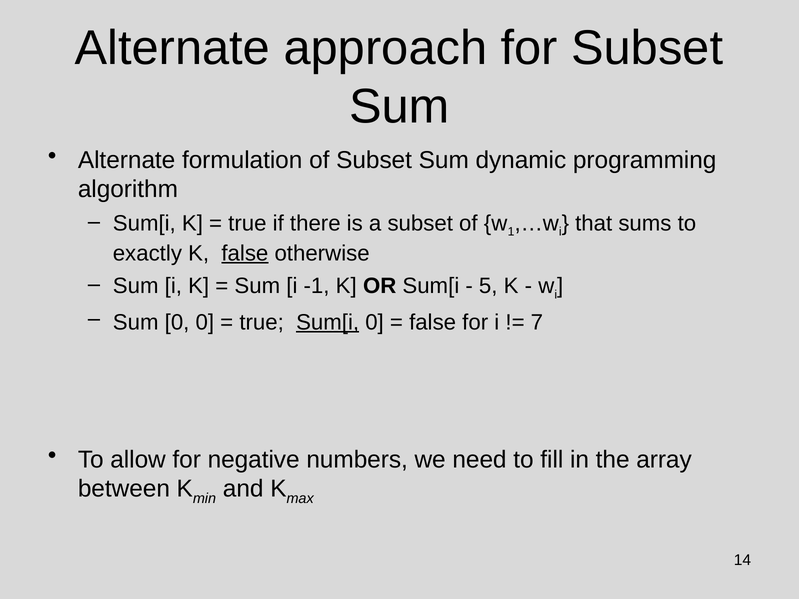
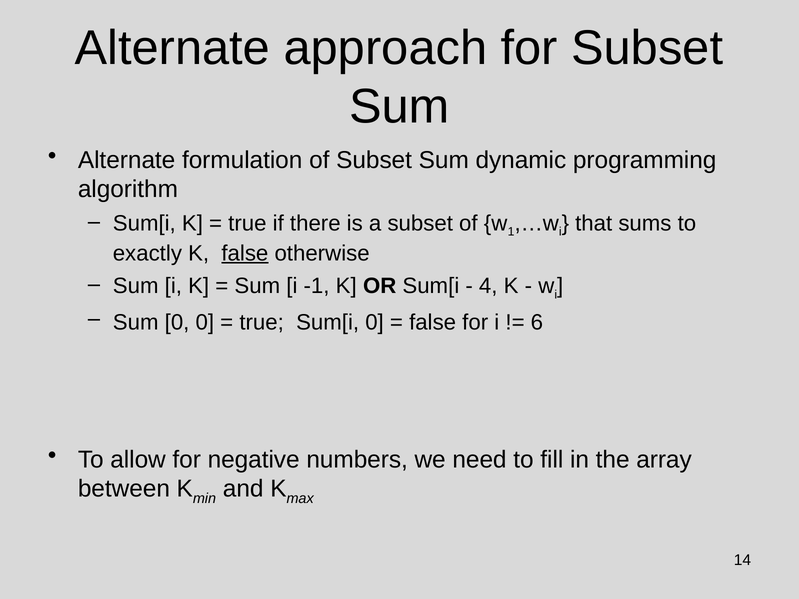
5: 5 -> 4
Sum[i at (328, 322) underline: present -> none
7: 7 -> 6
